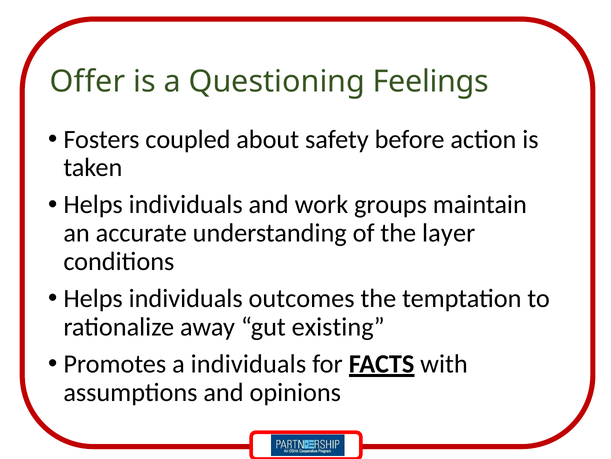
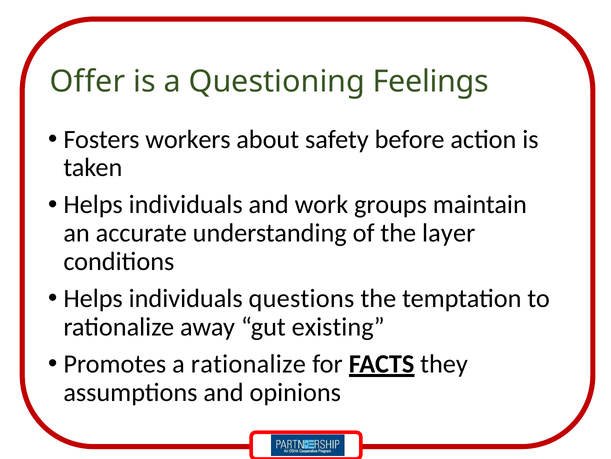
coupled: coupled -> workers
outcomes: outcomes -> questions
a individuals: individuals -> rationalize
with: with -> they
